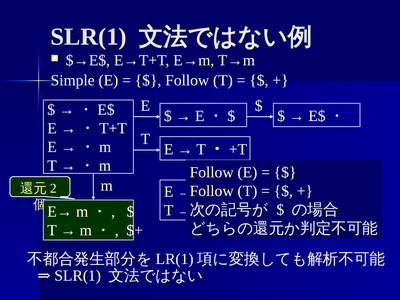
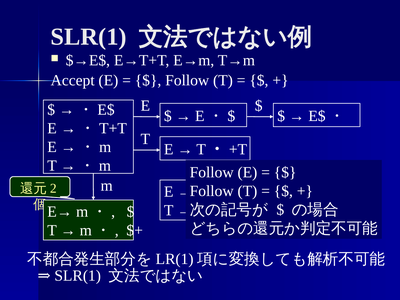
Simple: Simple -> Accept
